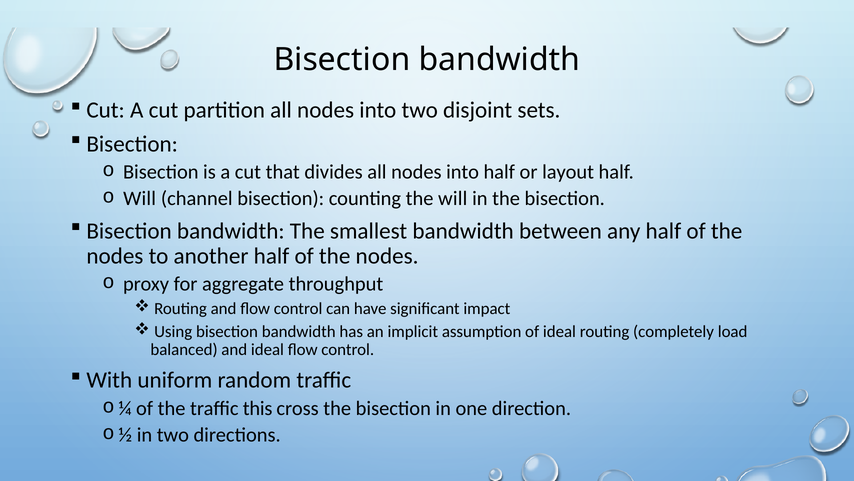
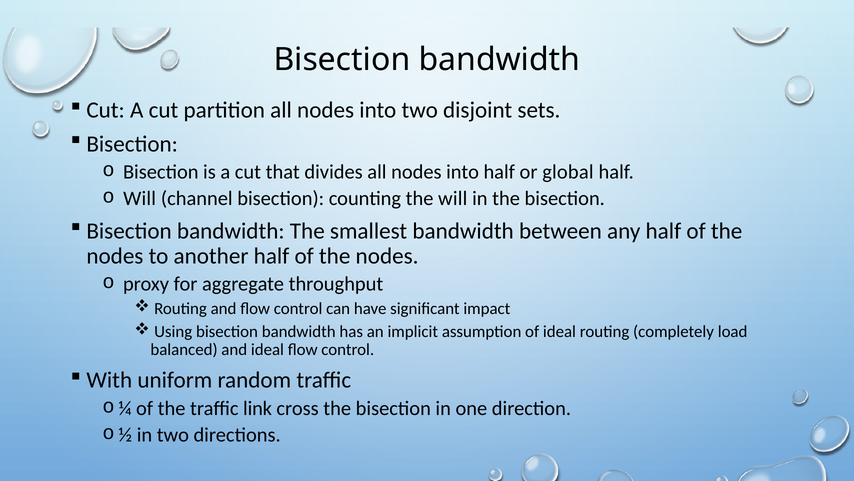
layout: layout -> global
this: this -> link
